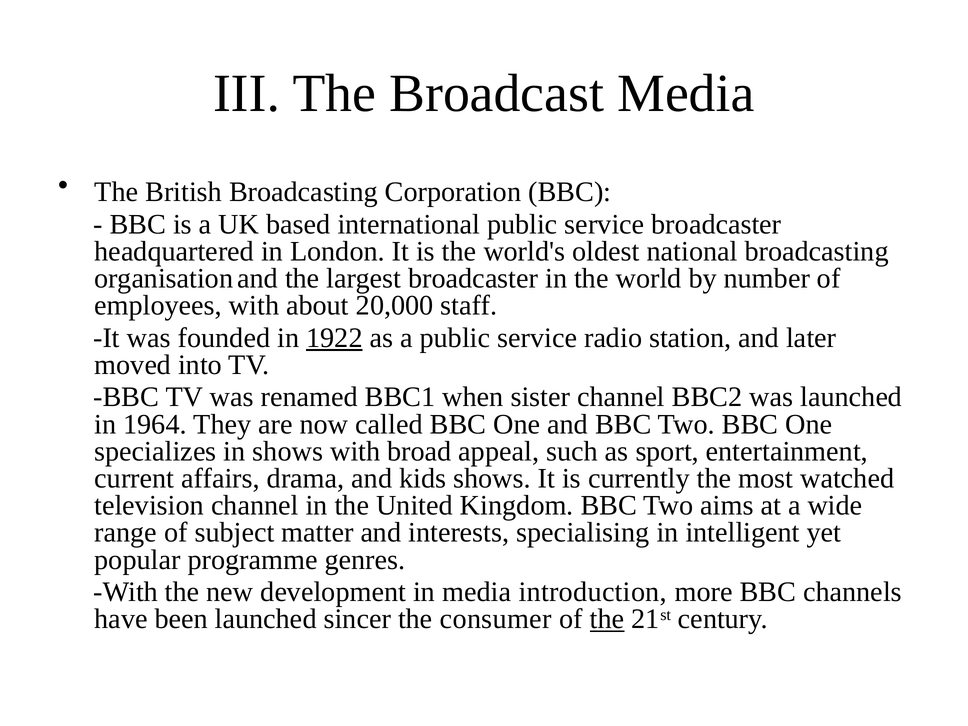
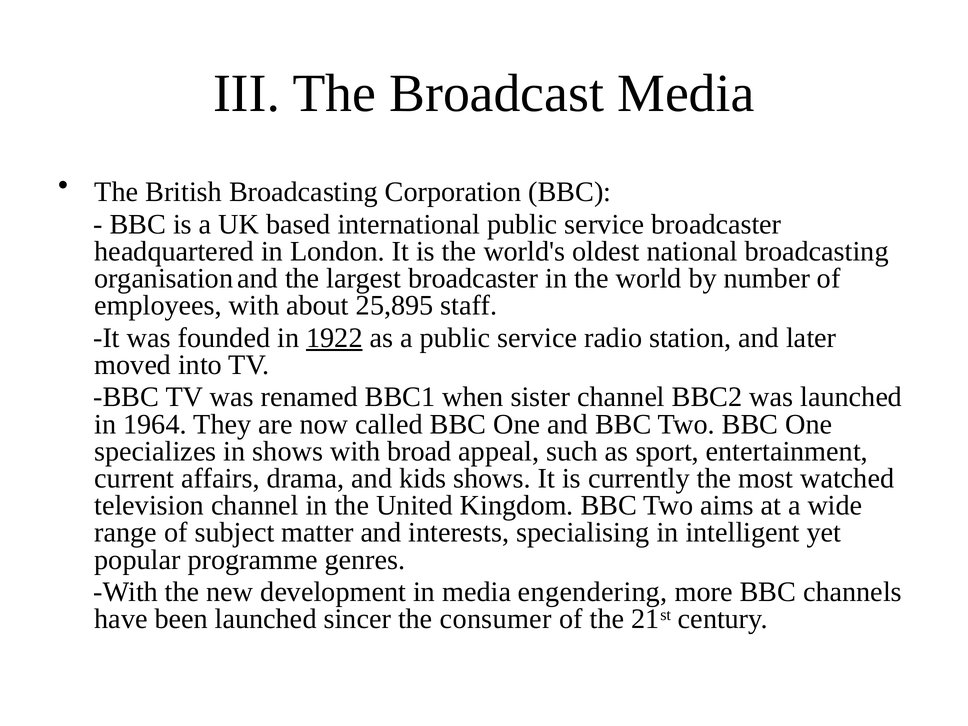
20,000: 20,000 -> 25,895
introduction: introduction -> engendering
the at (607, 619) underline: present -> none
